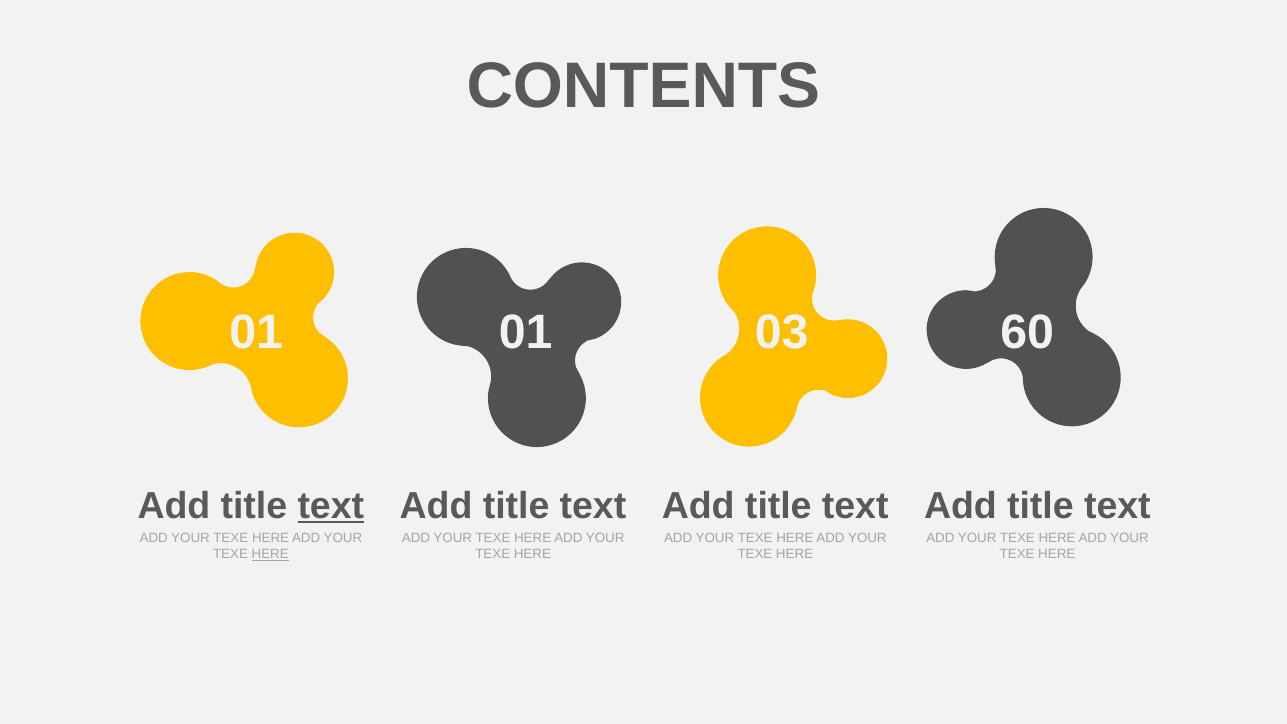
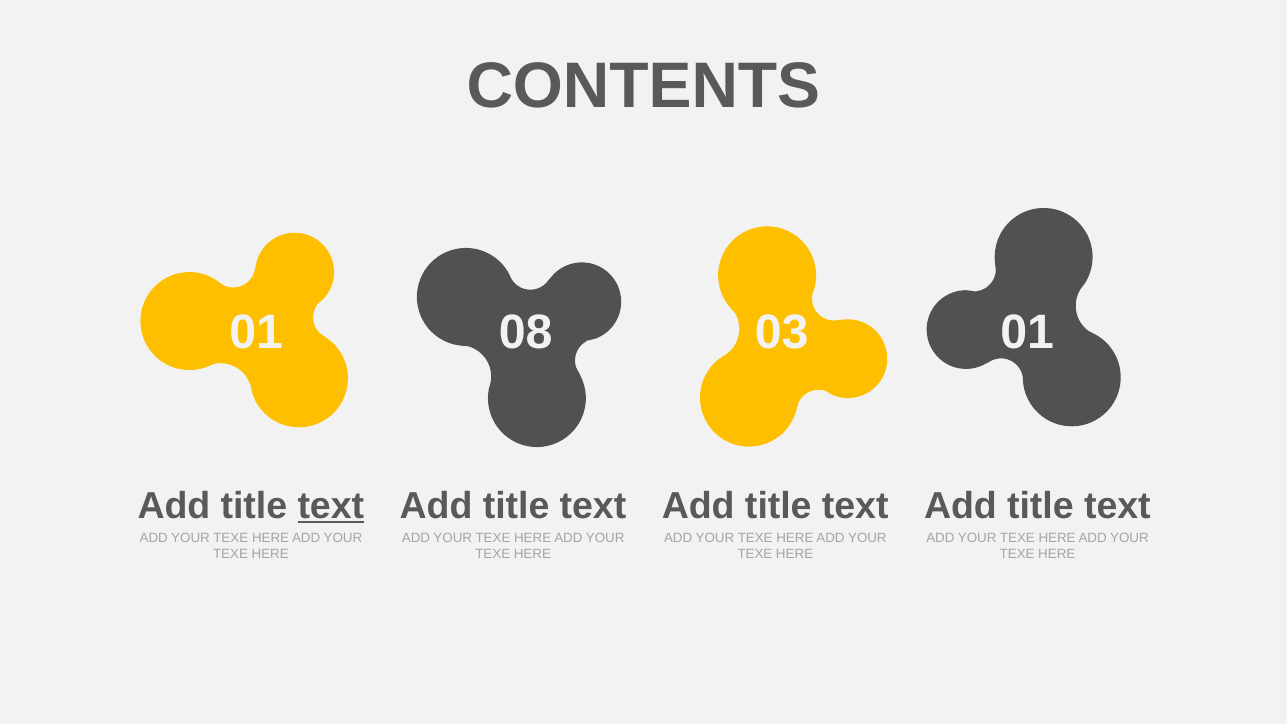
01 01: 01 -> 08
03 60: 60 -> 01
HERE at (270, 554) underline: present -> none
